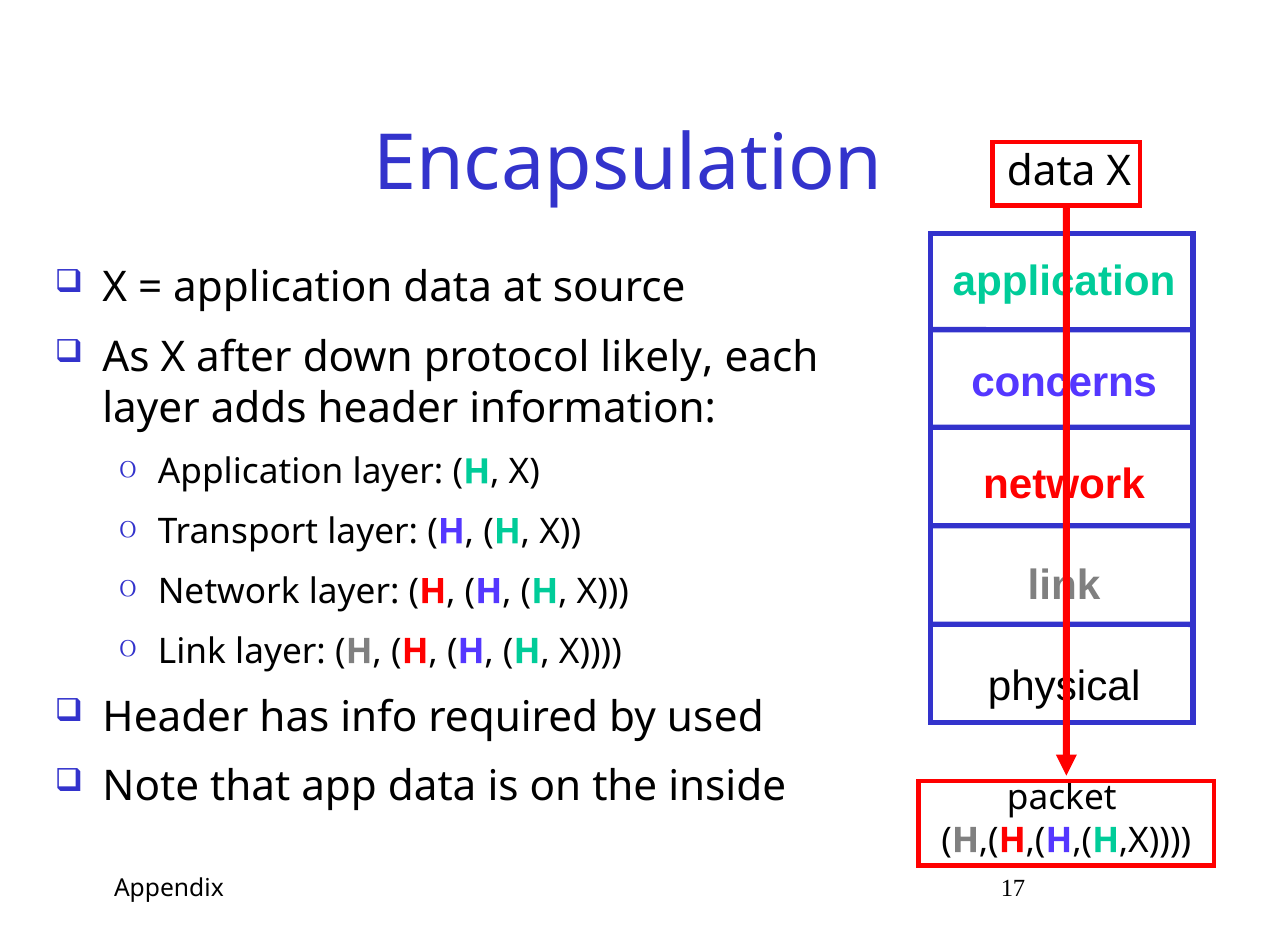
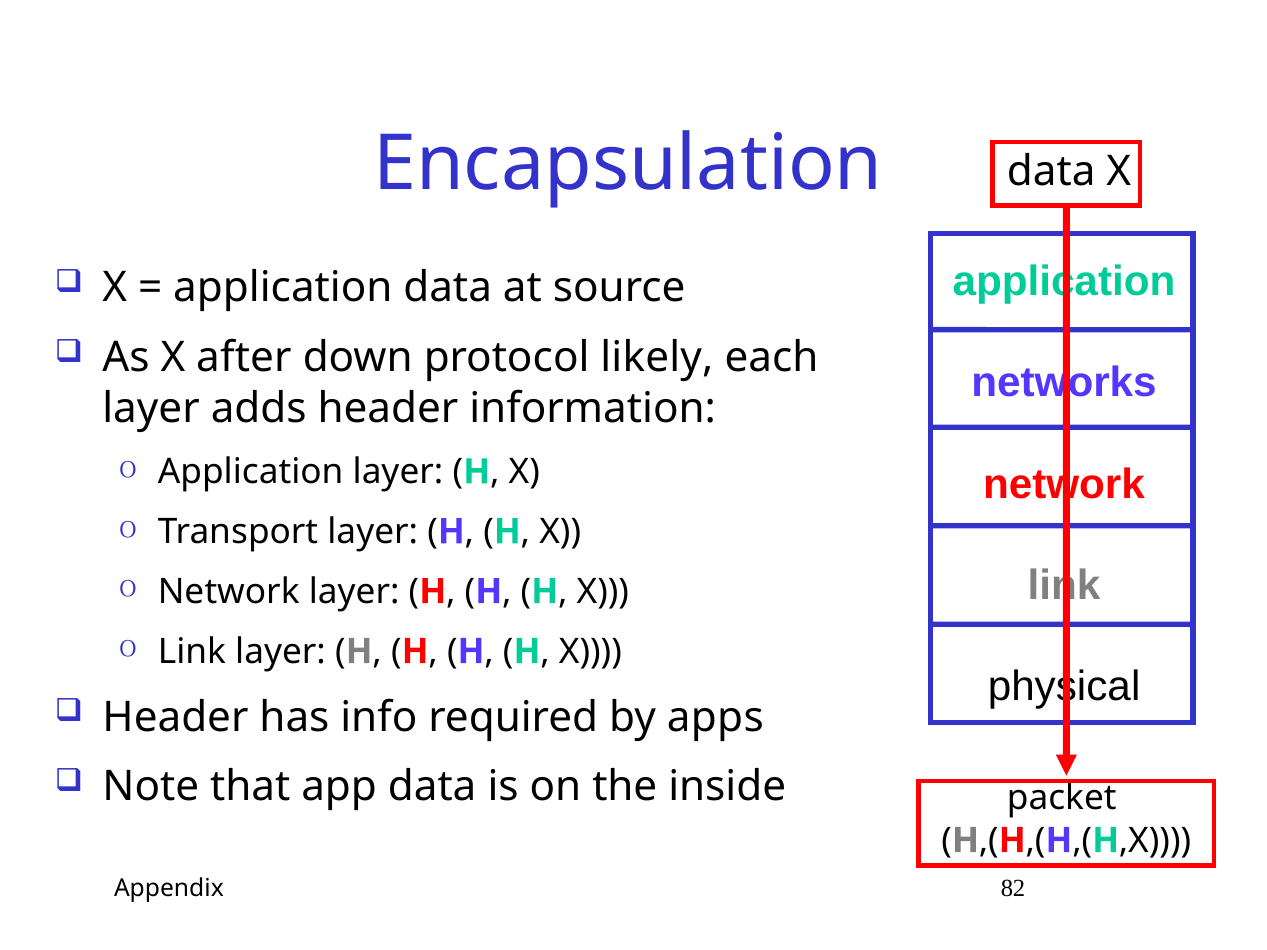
concerns: concerns -> networks
used: used -> apps
17: 17 -> 82
